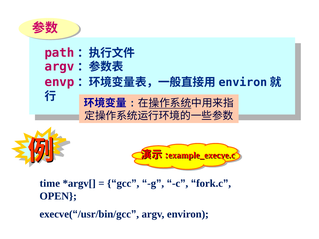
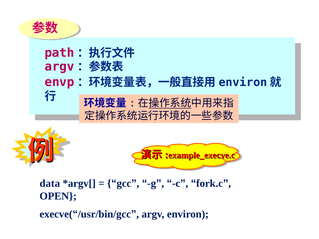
time: time -> data
